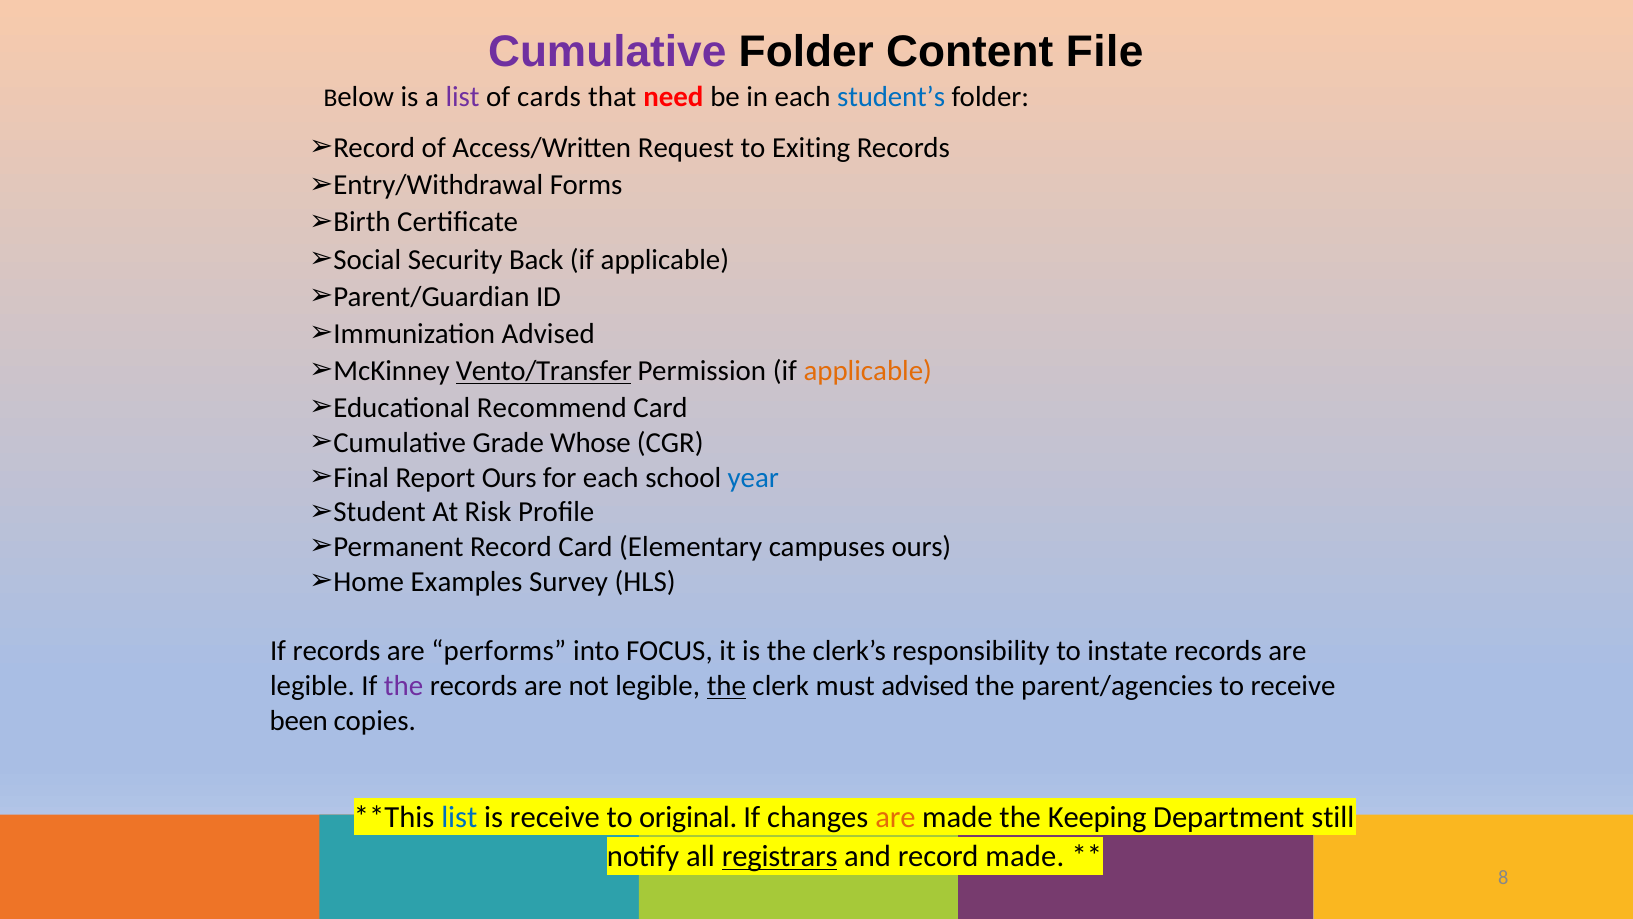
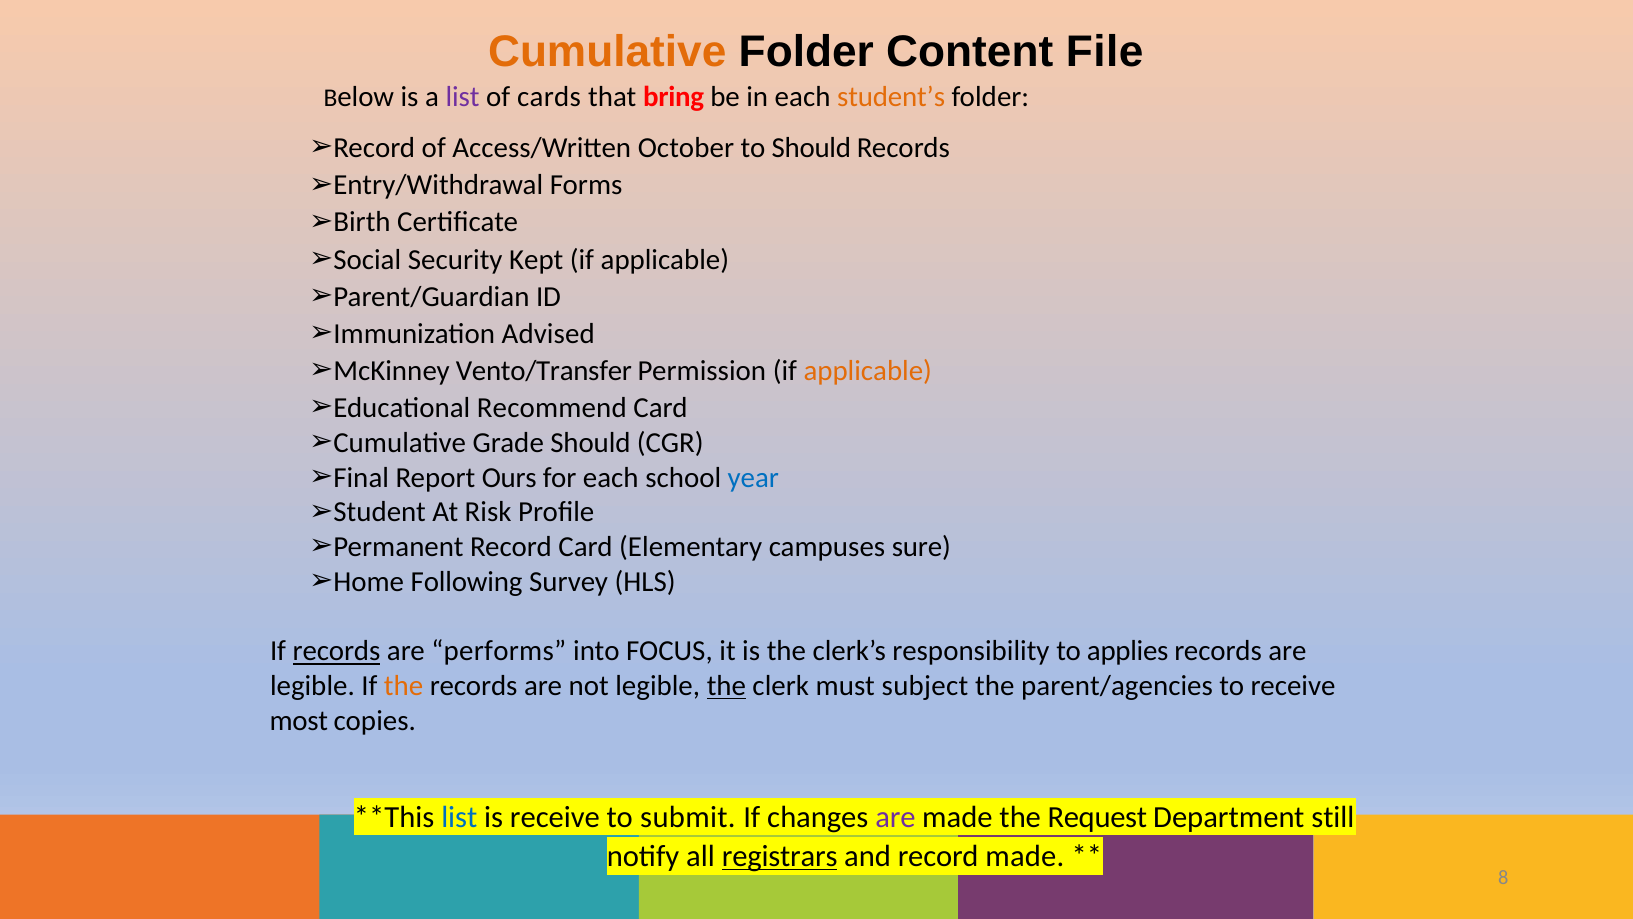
Cumulative colour: purple -> orange
need: need -> bring
student’s colour: blue -> orange
Request: Request -> October
to Exiting: Exiting -> Should
Back: Back -> Kept
Vento/Transfer underline: present -> none
Grade Whose: Whose -> Should
campuses ours: ours -> sure
Examples: Examples -> Following
records at (337, 651) underline: none -> present
instate: instate -> applies
the at (404, 686) colour: purple -> orange
must advised: advised -> subject
been: been -> most
original: original -> submit
are at (895, 817) colour: orange -> purple
Keeping: Keeping -> Request
